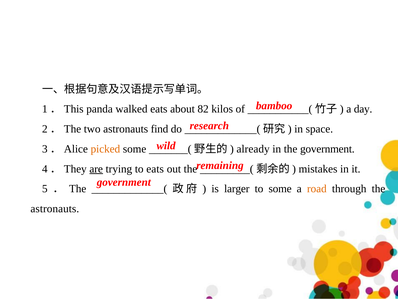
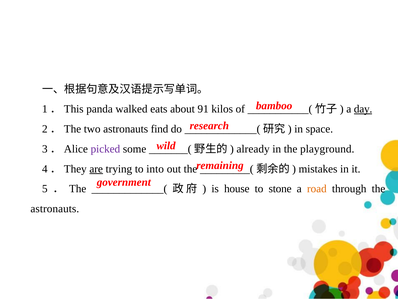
82: 82 -> 91
day underline: none -> present
picked colour: orange -> purple
the government: government -> playground
to eats: eats -> into
larger: larger -> house
to some: some -> stone
